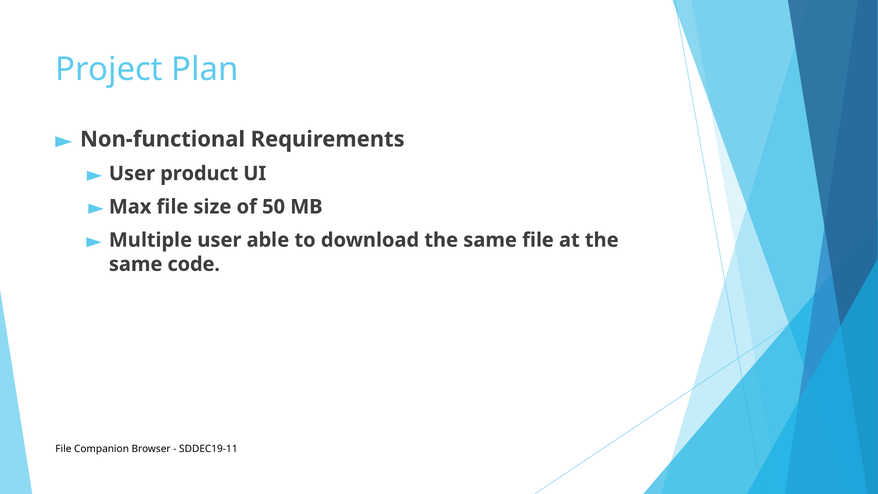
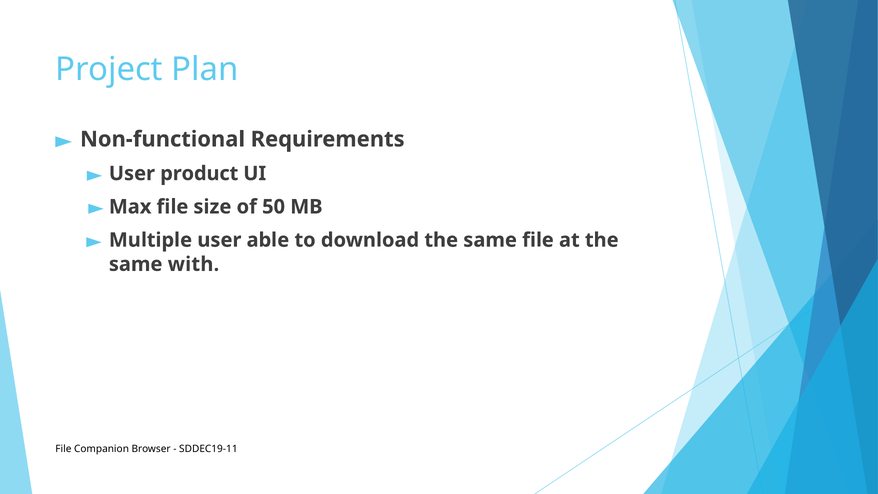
code: code -> with
